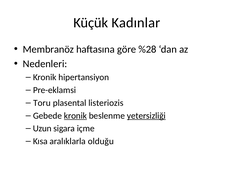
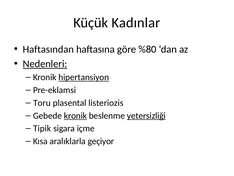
Membranöz: Membranöz -> Haftasından
%28: %28 -> %80
Nedenleri underline: none -> present
hipertansiyon underline: none -> present
Uzun: Uzun -> Tipik
olduğu: olduğu -> geçiyor
